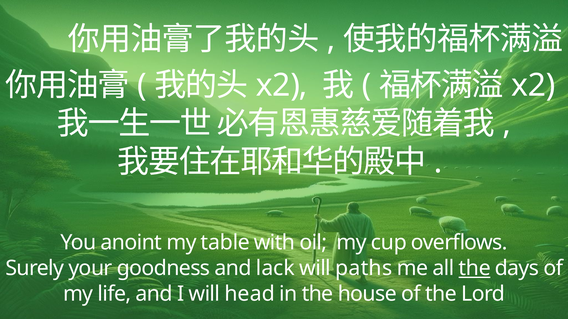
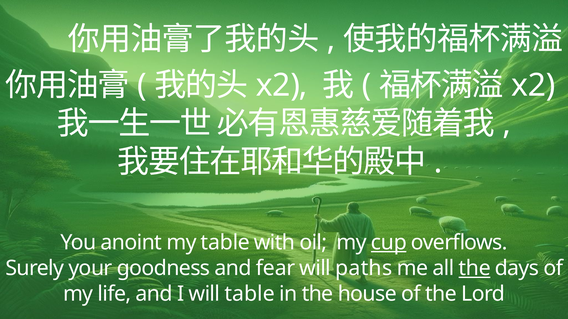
cup underline: none -> present
lack: lack -> fear
will head: head -> table
